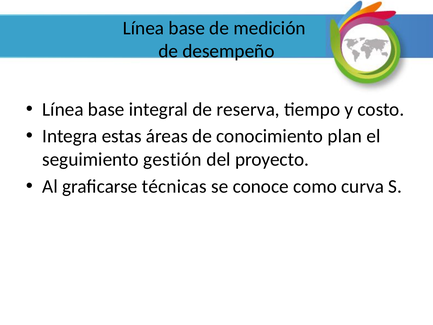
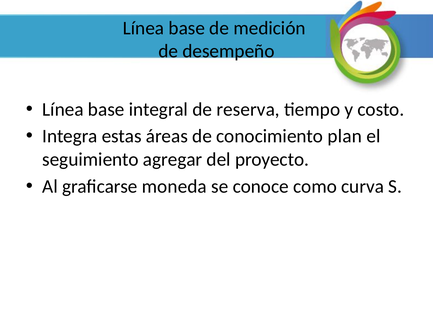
gestión: gestión -> agregar
técnicas: técnicas -> moneda
